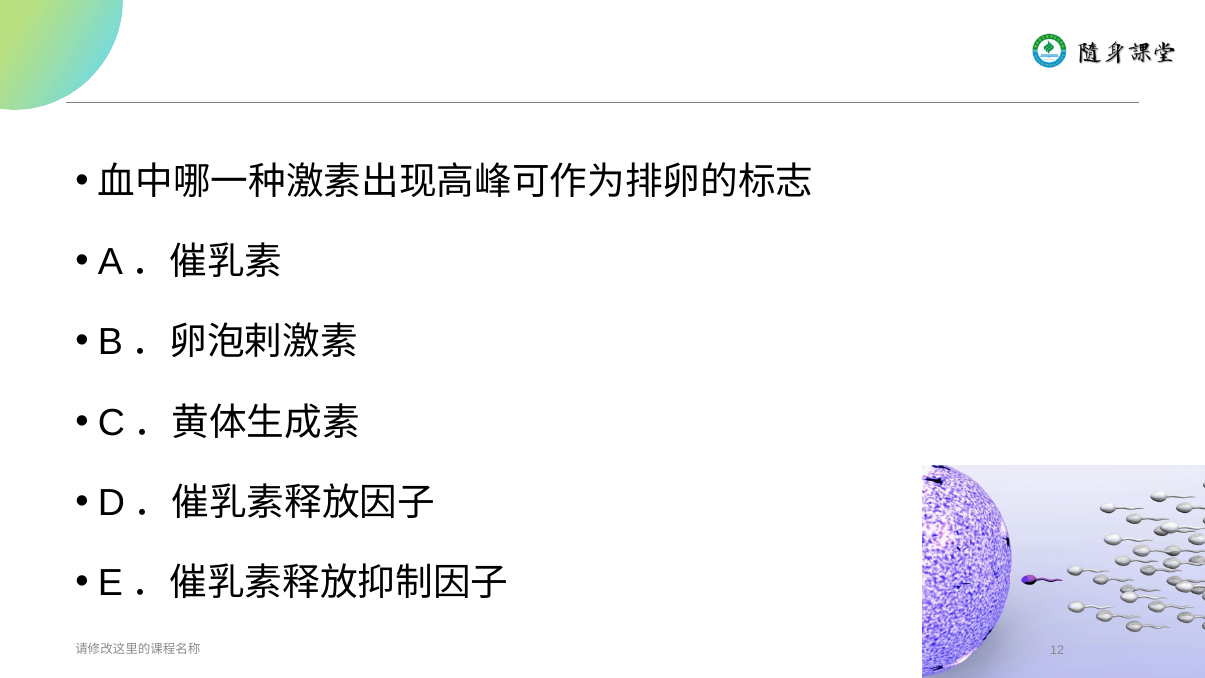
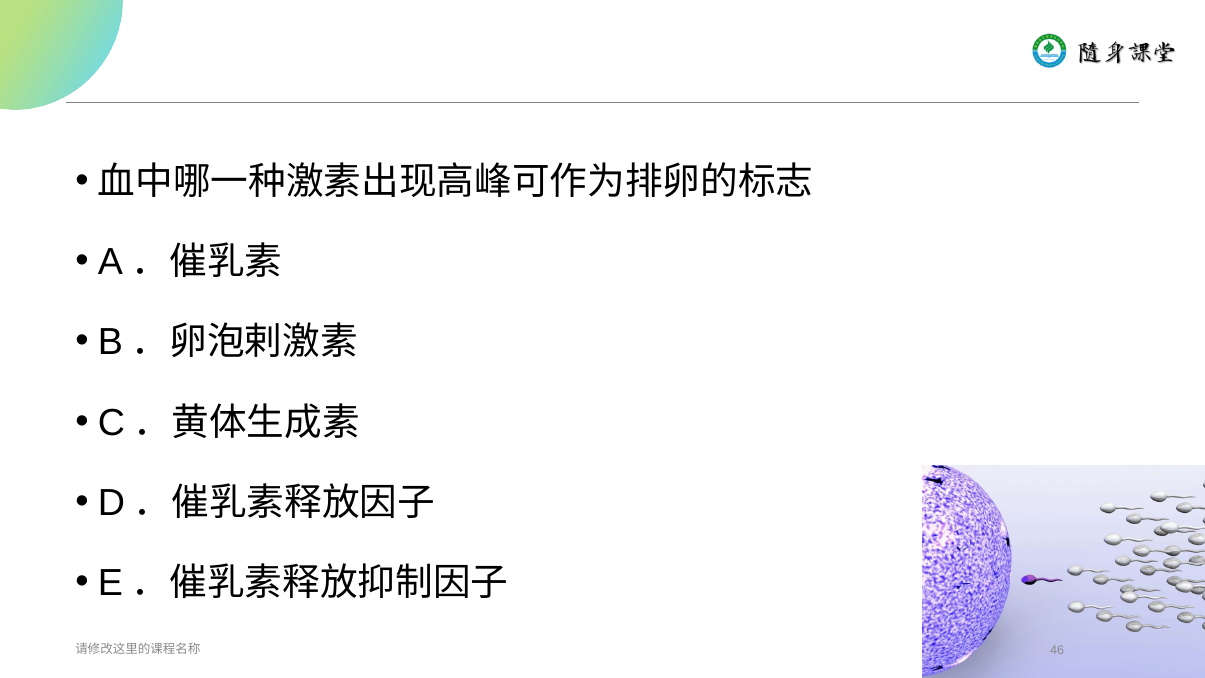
12: 12 -> 46
